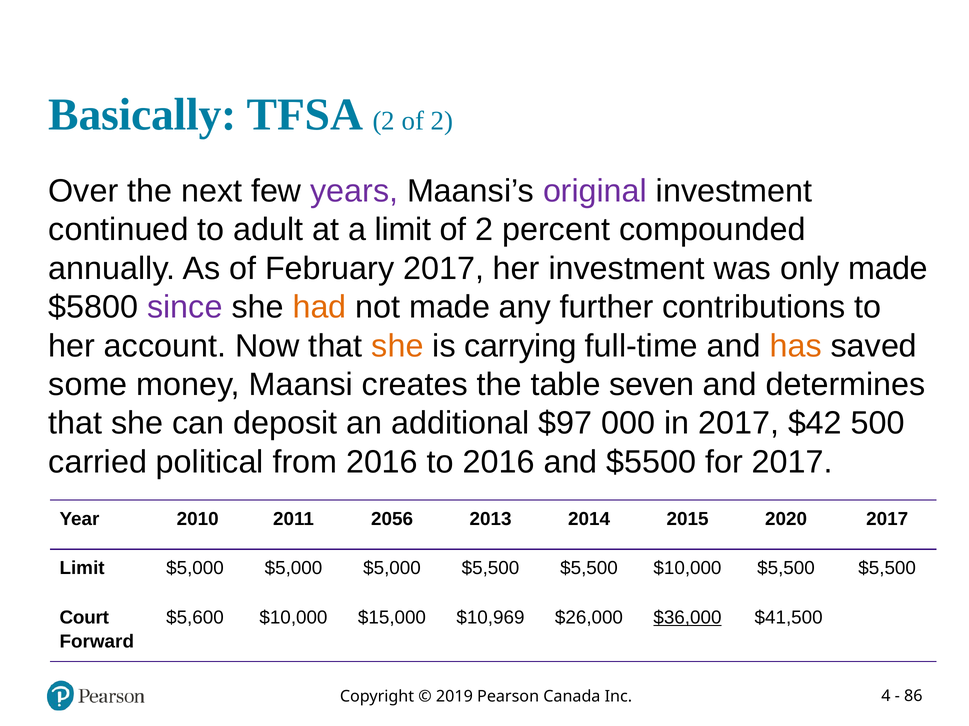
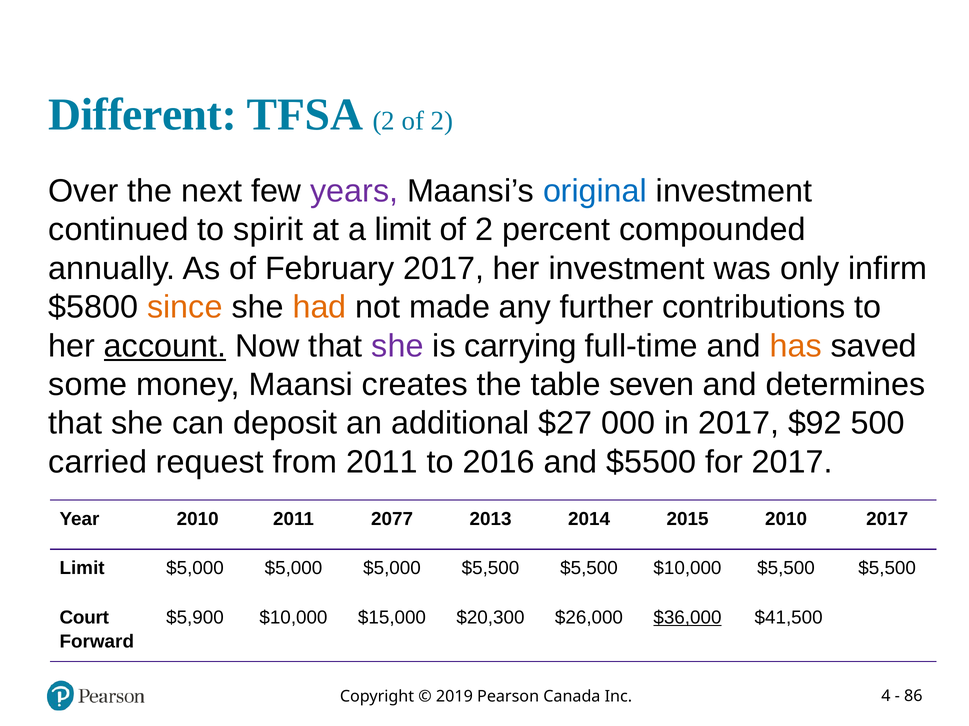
Basically: Basically -> Different
original colour: purple -> blue
adult: adult -> spirit
only made: made -> infirm
since colour: purple -> orange
account underline: none -> present
she at (397, 346) colour: orange -> purple
$97: $97 -> $27
$42: $42 -> $92
political: political -> request
from 2016: 2016 -> 2011
2056: 2056 -> 2077
2015 2020: 2020 -> 2010
$5,600: $5,600 -> $5,900
$10,969: $10,969 -> $20,300
